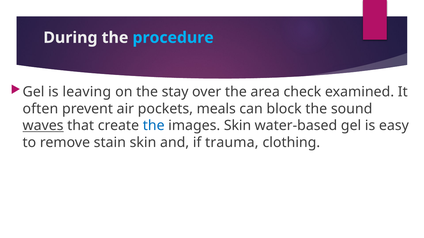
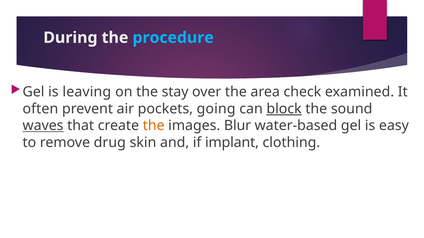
meals: meals -> going
block underline: none -> present
the at (154, 126) colour: blue -> orange
images Skin: Skin -> Blur
stain: stain -> drug
trauma: trauma -> implant
